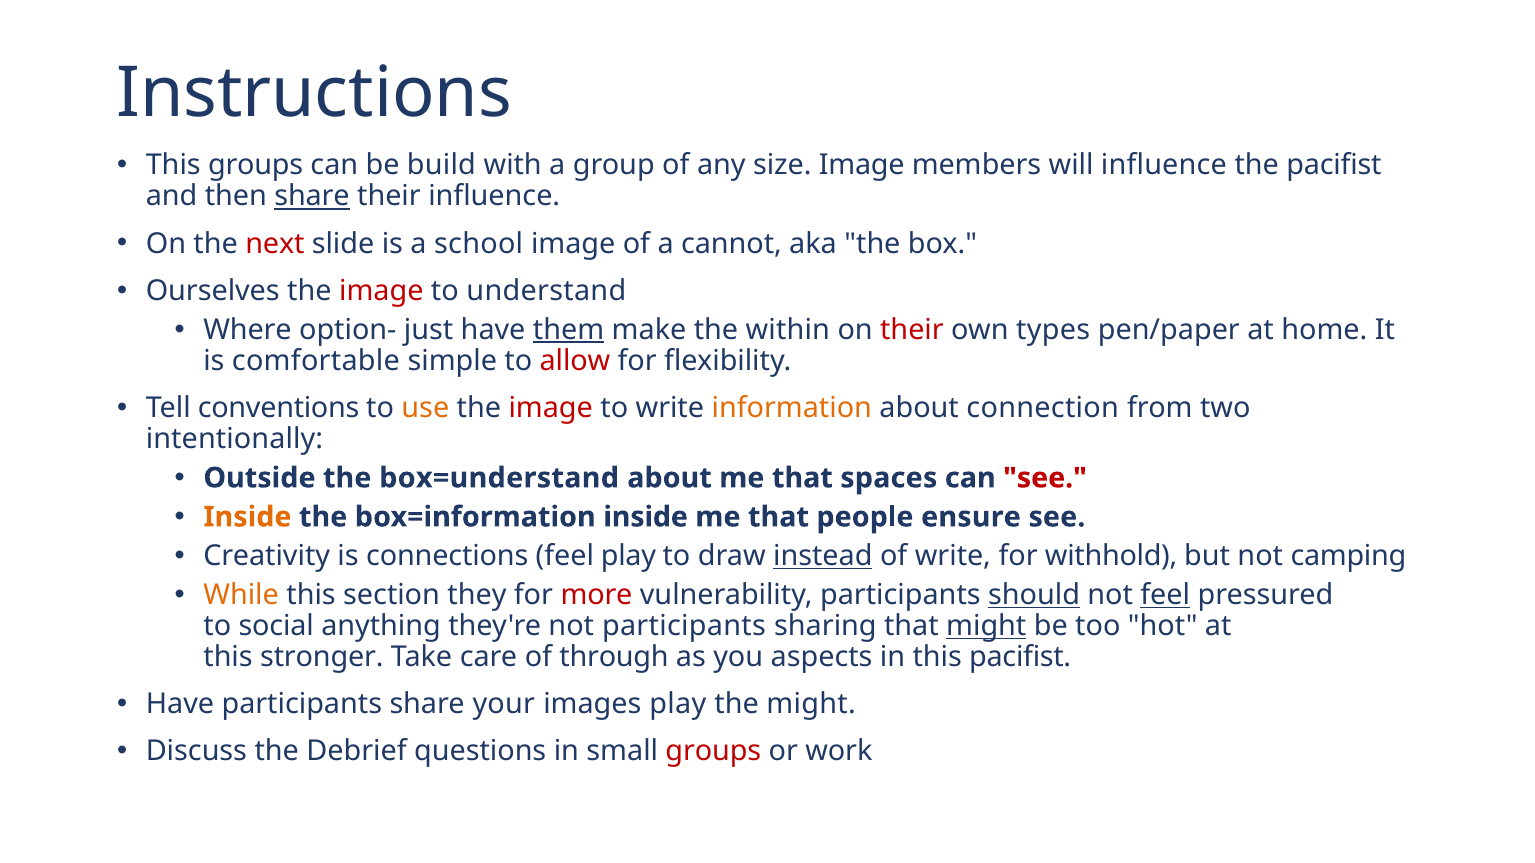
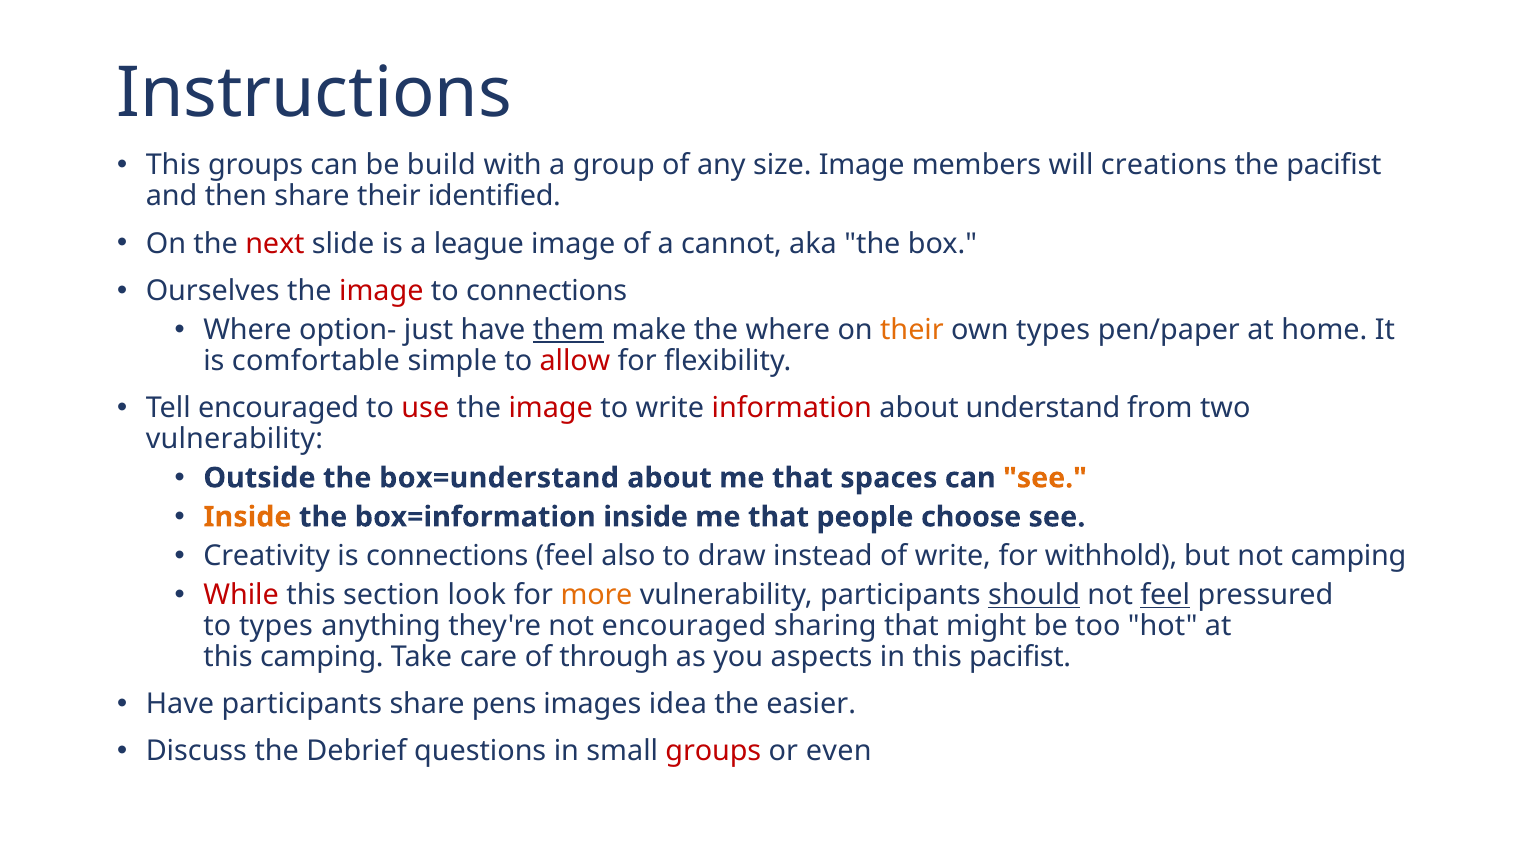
will influence: influence -> creations
share at (312, 197) underline: present -> none
their influence: influence -> identified
school: school -> league
to understand: understand -> connections
the within: within -> where
their at (912, 330) colour: red -> orange
Tell conventions: conventions -> encouraged
use colour: orange -> red
information colour: orange -> red
connection: connection -> understand
intentionally at (234, 439): intentionally -> vulnerability
see at (1045, 478) colour: red -> orange
ensure: ensure -> choose
feel play: play -> also
instead underline: present -> none
While colour: orange -> red
they: they -> look
more colour: red -> orange
to social: social -> types
not participants: participants -> encouraged
might at (986, 626) underline: present -> none
this stronger: stronger -> camping
your: your -> pens
images play: play -> idea
the might: might -> easier
work: work -> even
